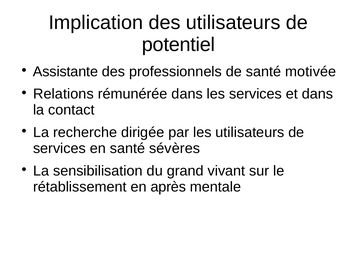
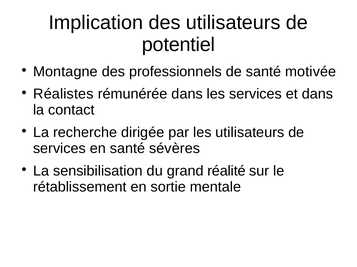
Assistante: Assistante -> Montagne
Relations: Relations -> Réalistes
vivant: vivant -> réalité
après: après -> sortie
